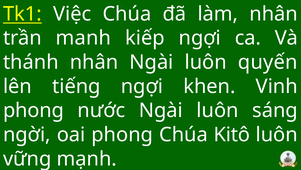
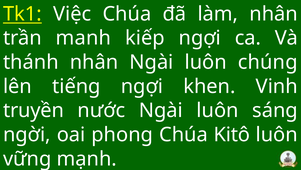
quyến: quyến -> chúng
phong at (33, 110): phong -> truyền
